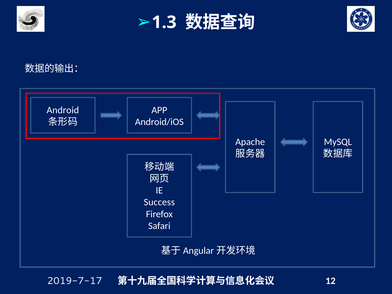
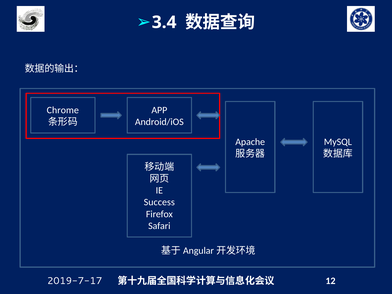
1.3: 1.3 -> 3.4
Android: Android -> Chrome
